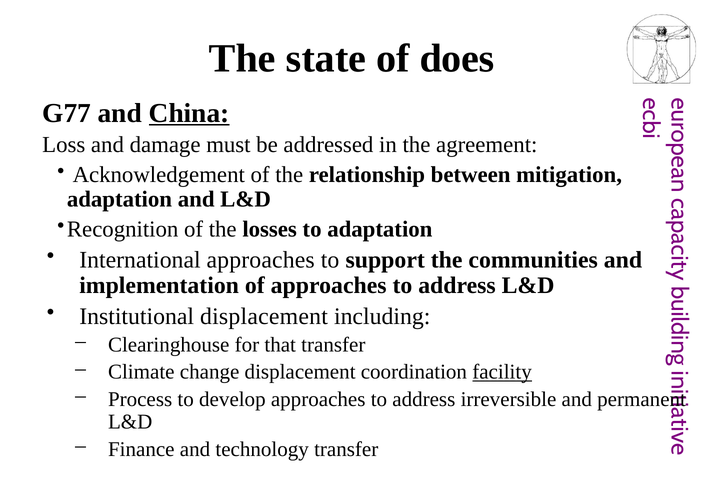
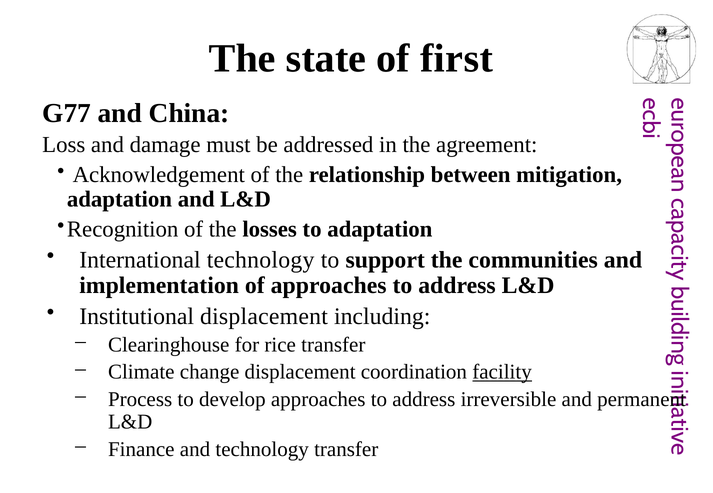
does: does -> first
China underline: present -> none
International approaches: approaches -> technology
that: that -> rice
